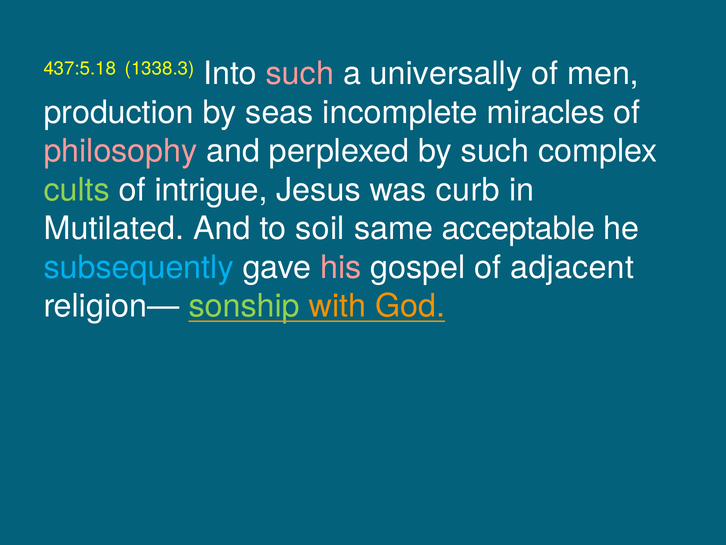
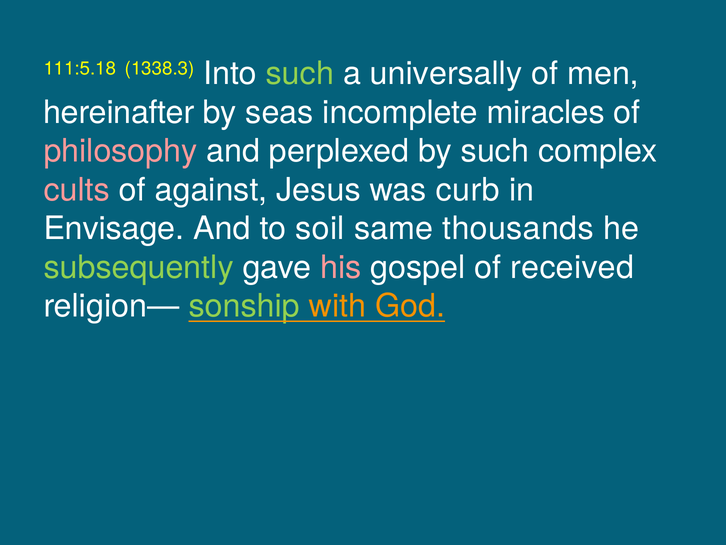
437:5.18: 437:5.18 -> 111:5.18
such at (300, 74) colour: pink -> light green
production: production -> hereinafter
cults colour: light green -> pink
intrigue: intrigue -> against
Mutilated: Mutilated -> Envisage
acceptable: acceptable -> thousands
subsequently colour: light blue -> light green
adjacent: adjacent -> received
